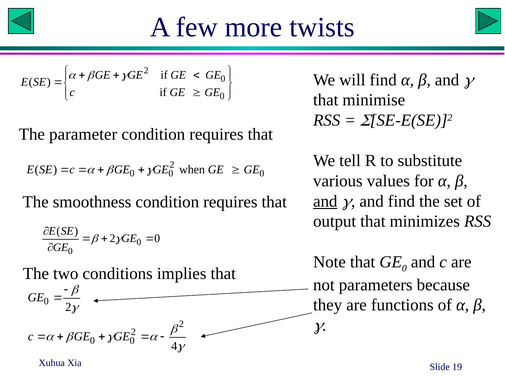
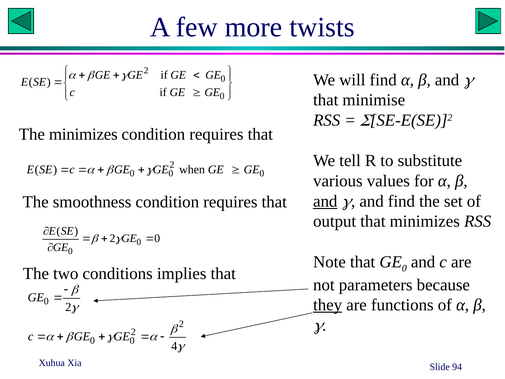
The parameter: parameter -> minimizes
they underline: none -> present
19: 19 -> 94
